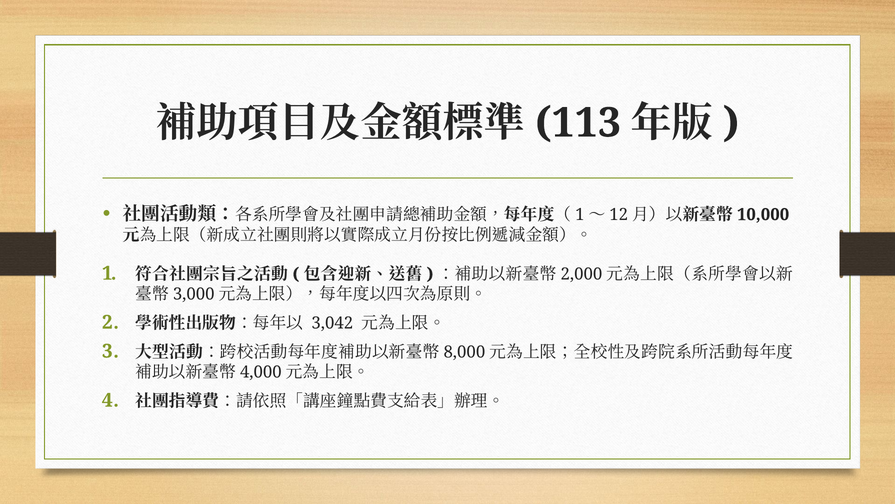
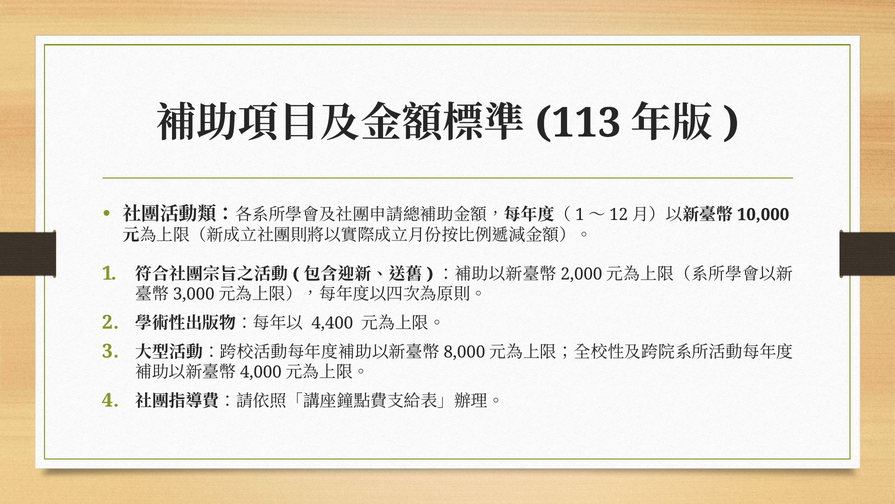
3,042: 3,042 -> 4,400
